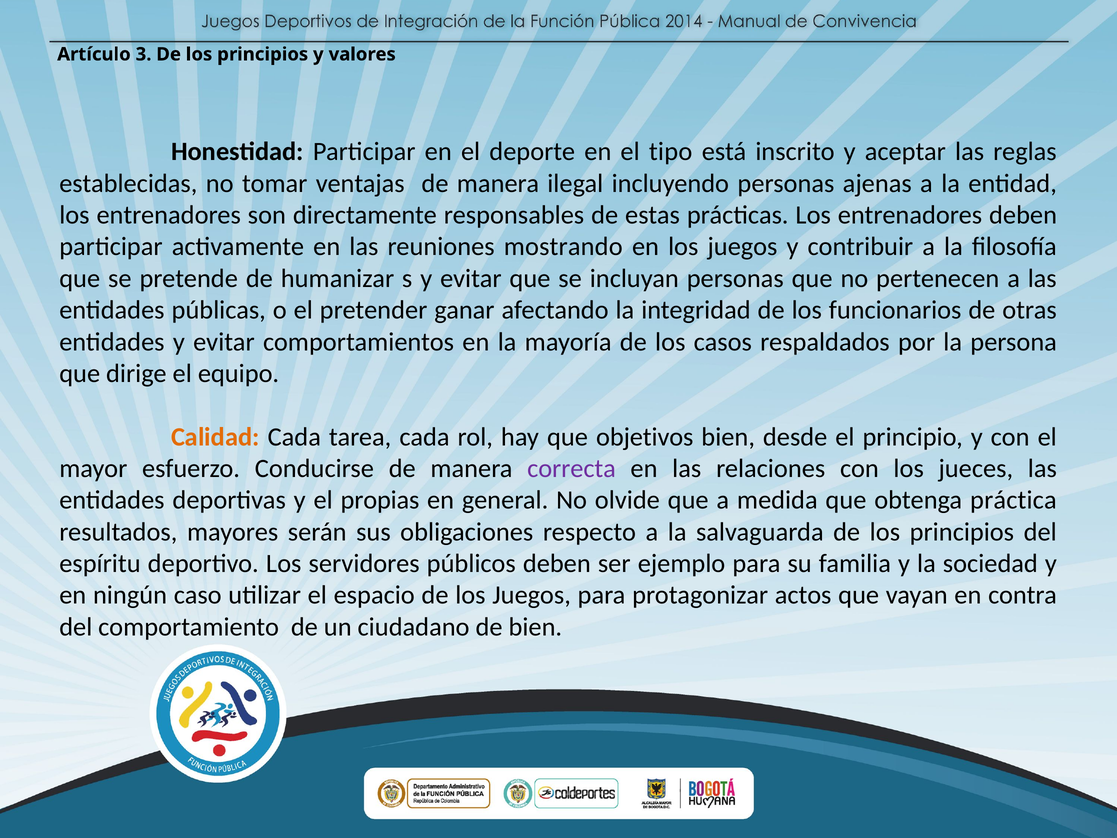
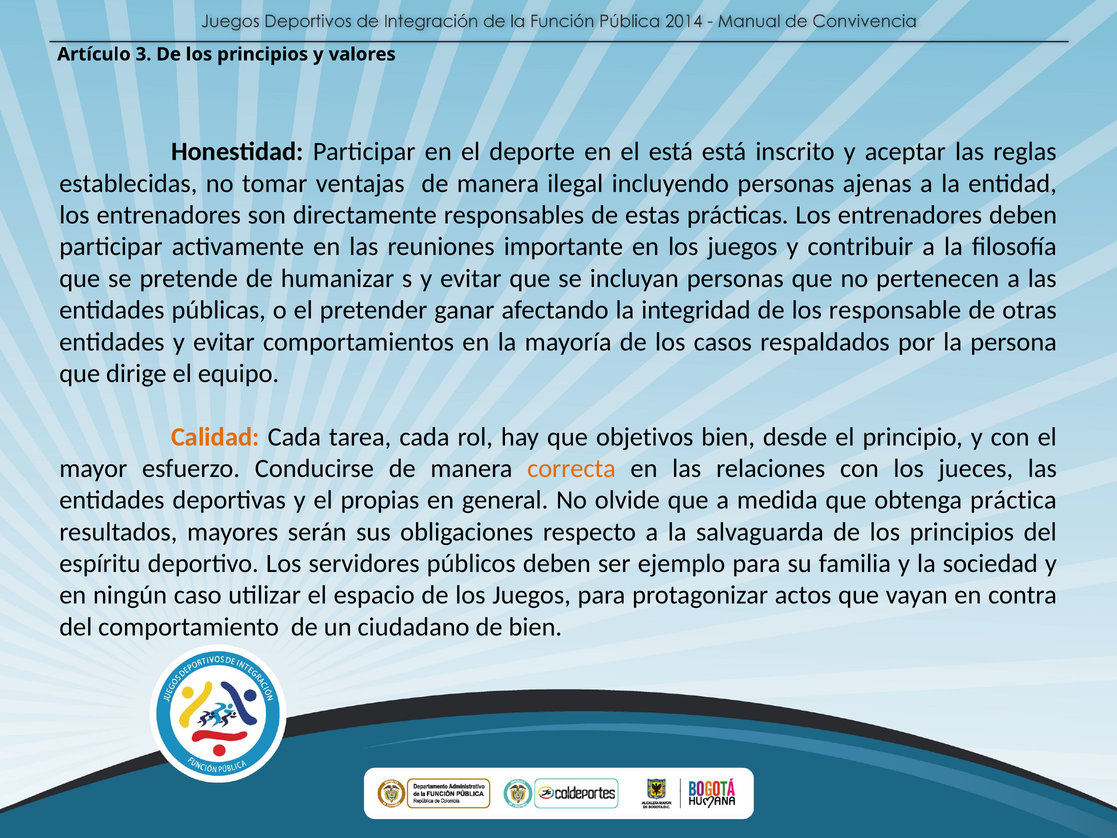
el tipo: tipo -> está
mostrando: mostrando -> importante
funcionarios: funcionarios -> responsable
correcta colour: purple -> orange
